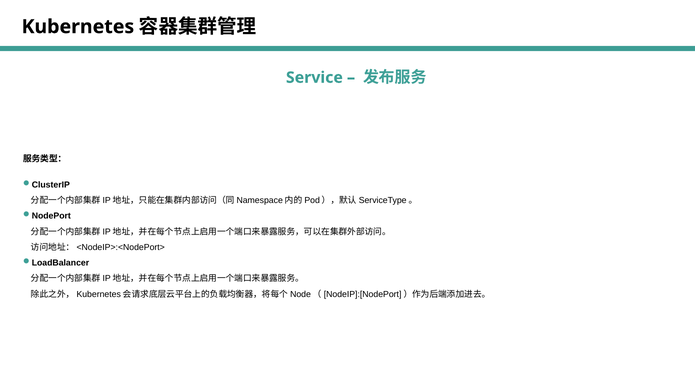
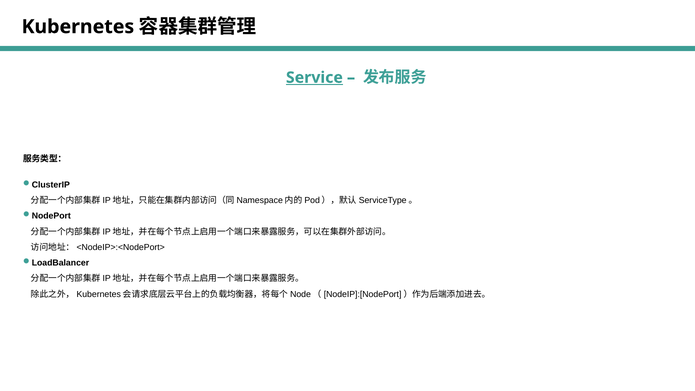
Service underline: none -> present
